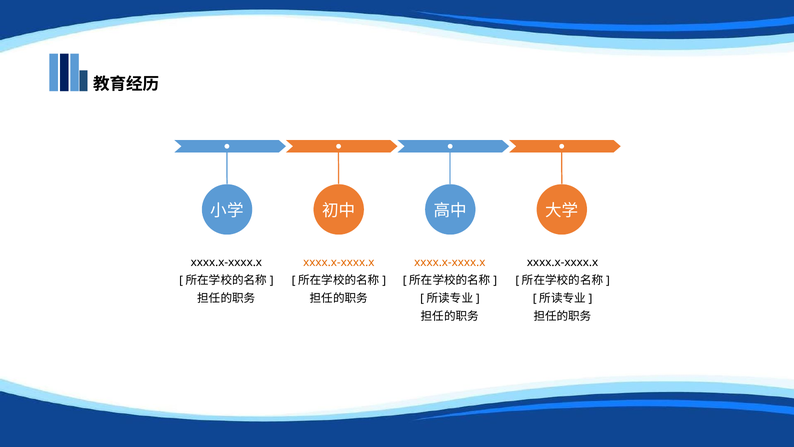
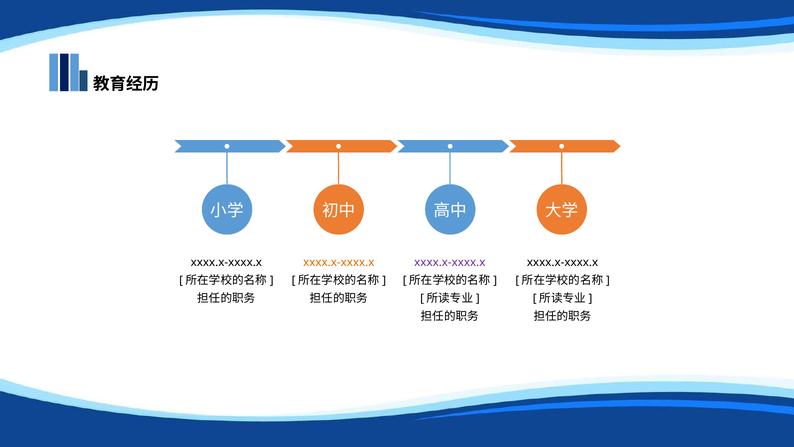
xxxx.x-xxxx.x at (450, 262) colour: orange -> purple
